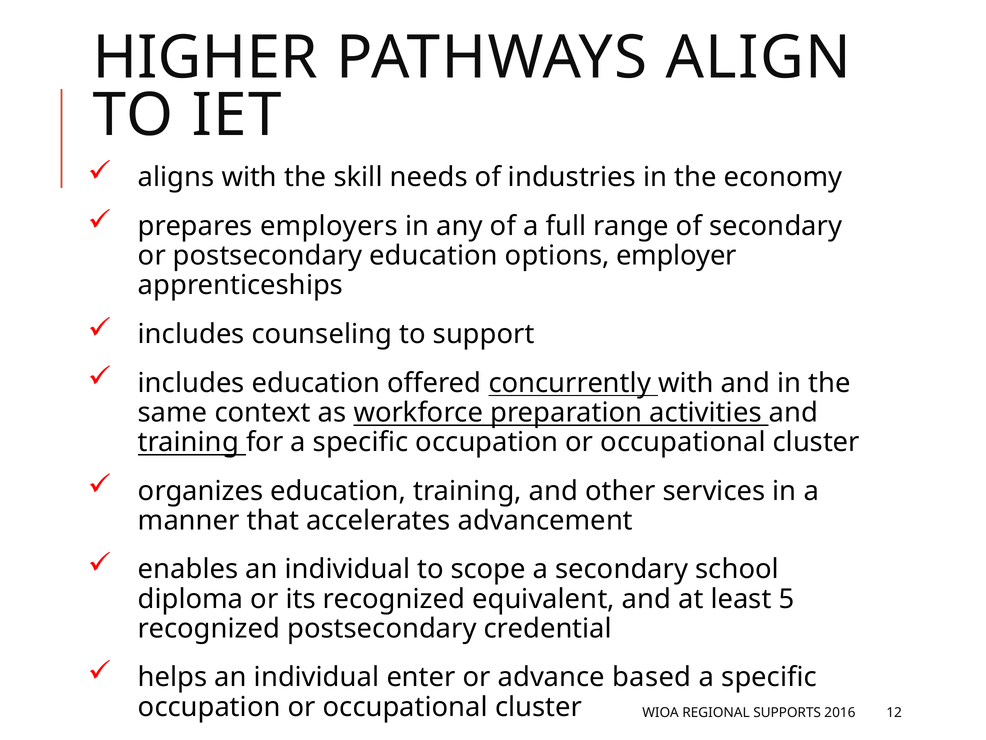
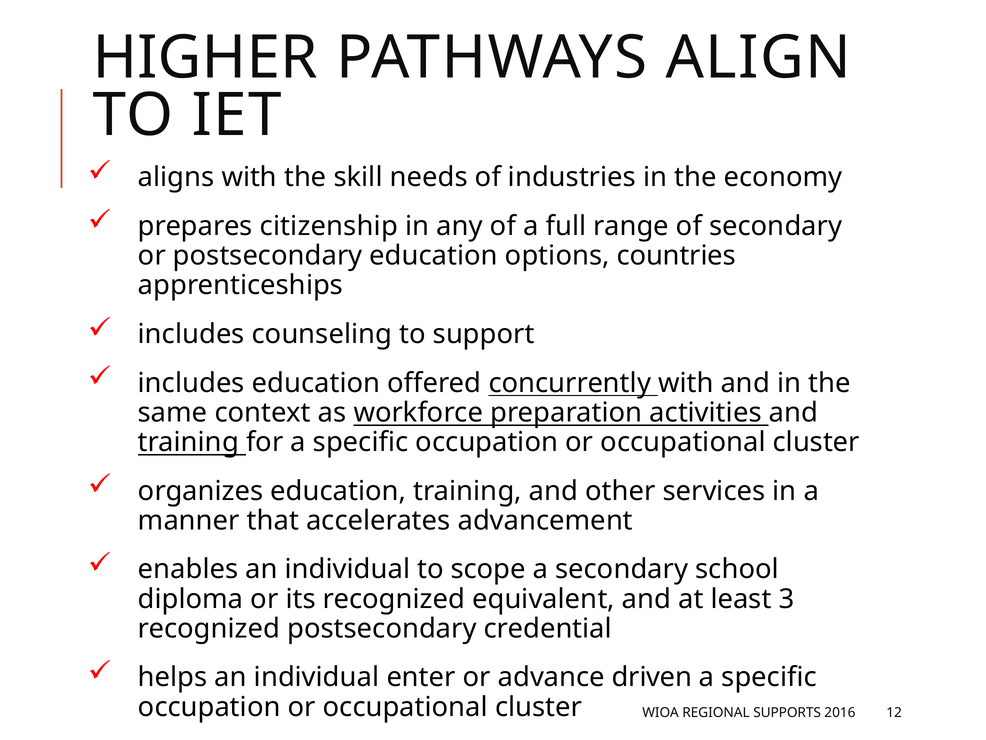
employers: employers -> citizenship
employer: employer -> countries
5: 5 -> 3
based: based -> driven
